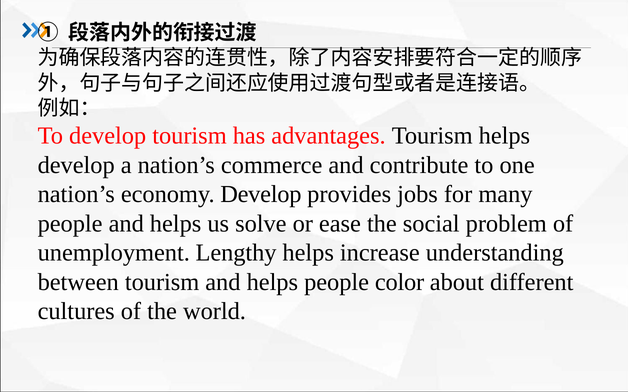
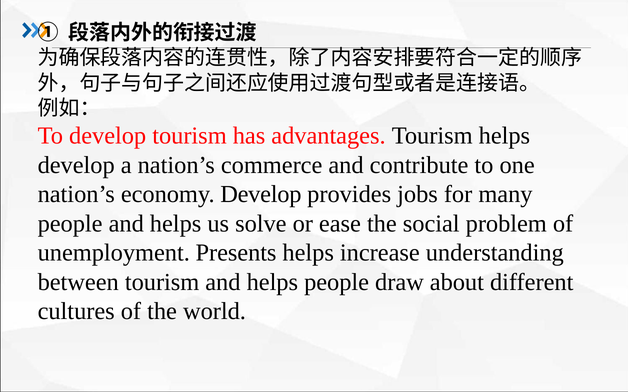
Lengthy: Lengthy -> Presents
color: color -> draw
